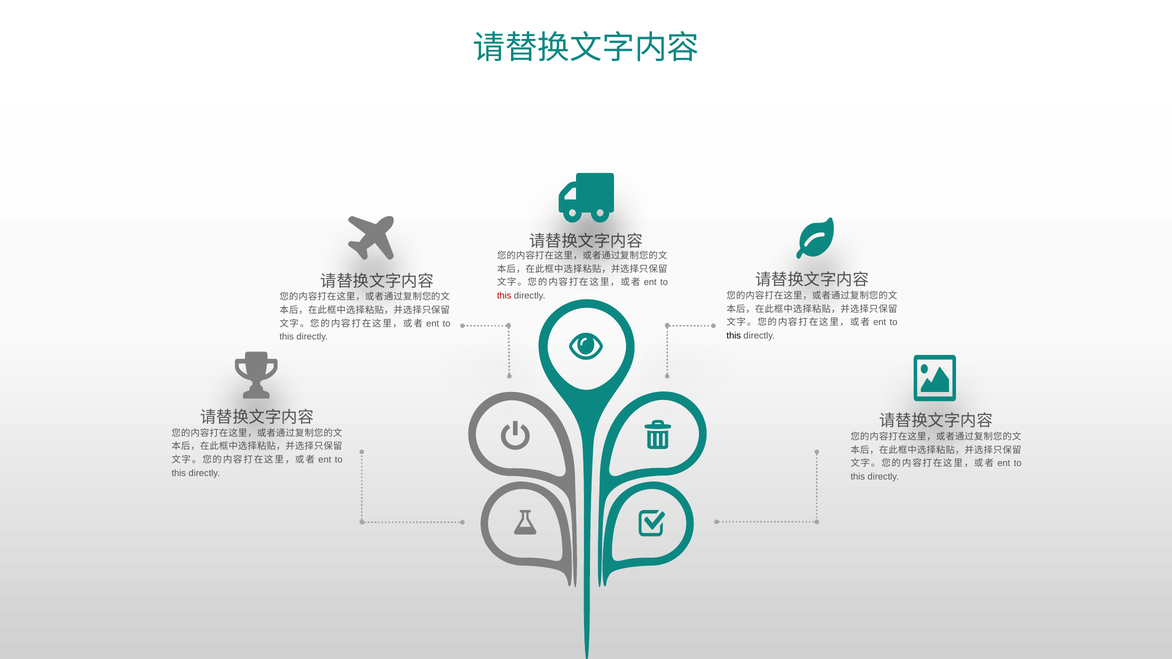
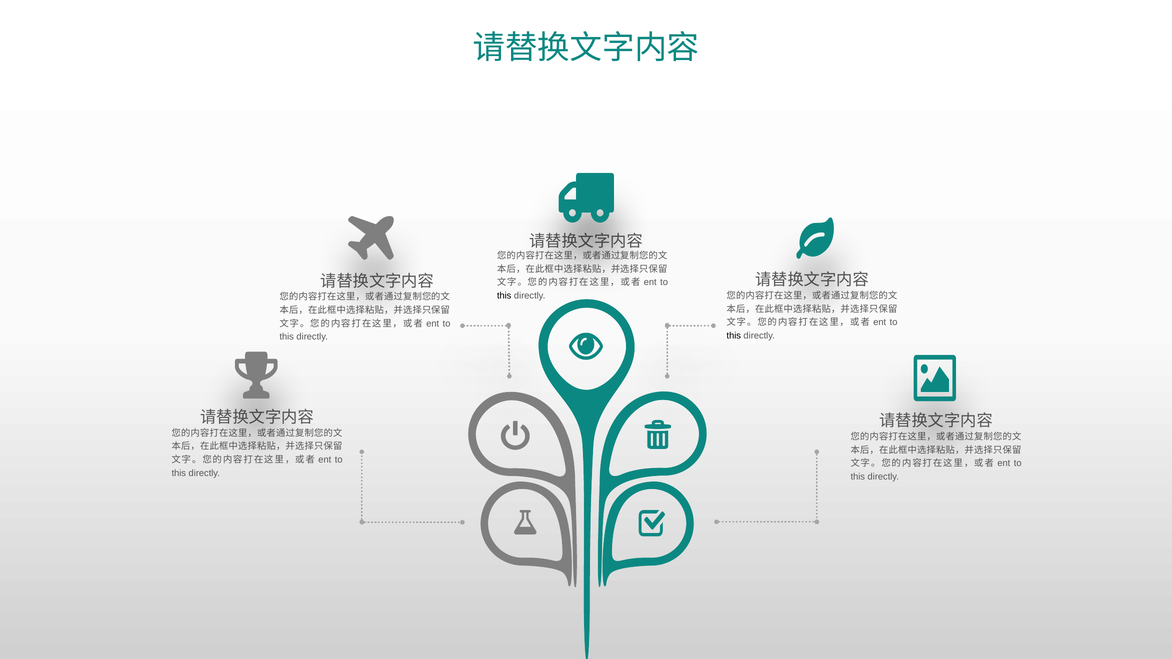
this at (504, 296) colour: red -> black
